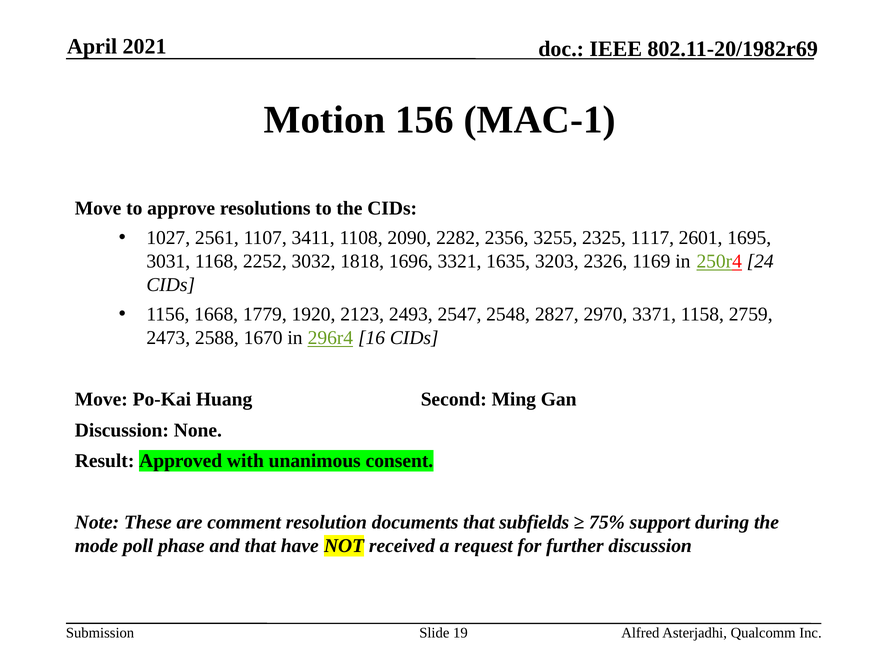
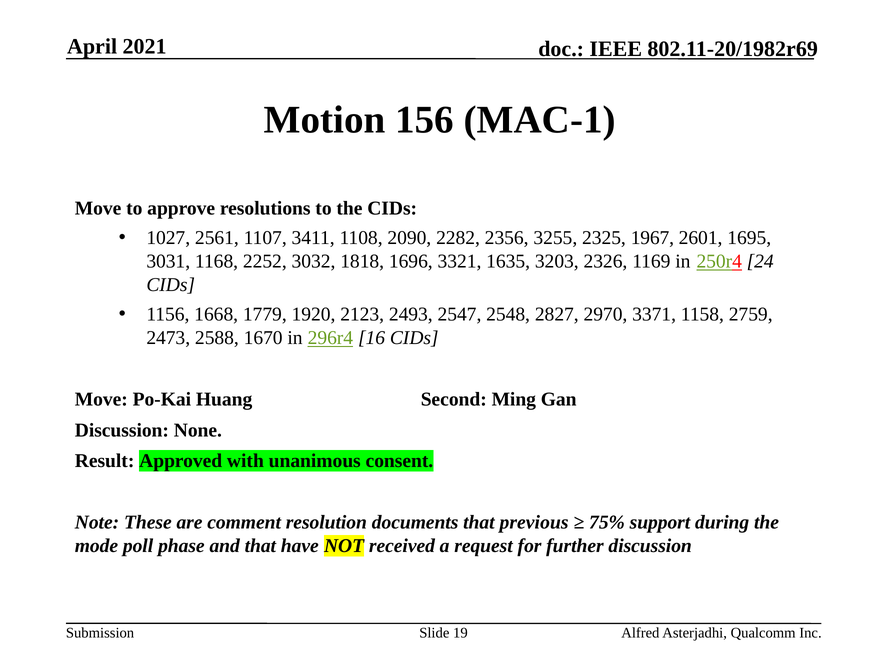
1117: 1117 -> 1967
subfields: subfields -> previous
